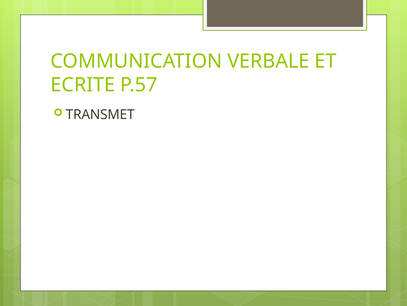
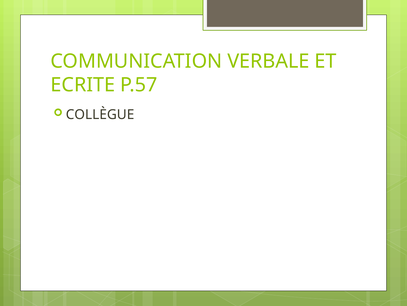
TRANSMET: TRANSMET -> COLLÈGUE
